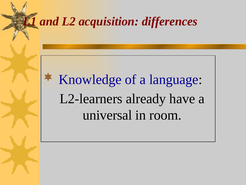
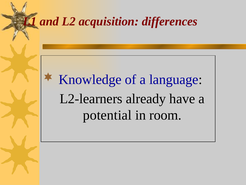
universal: universal -> potential
